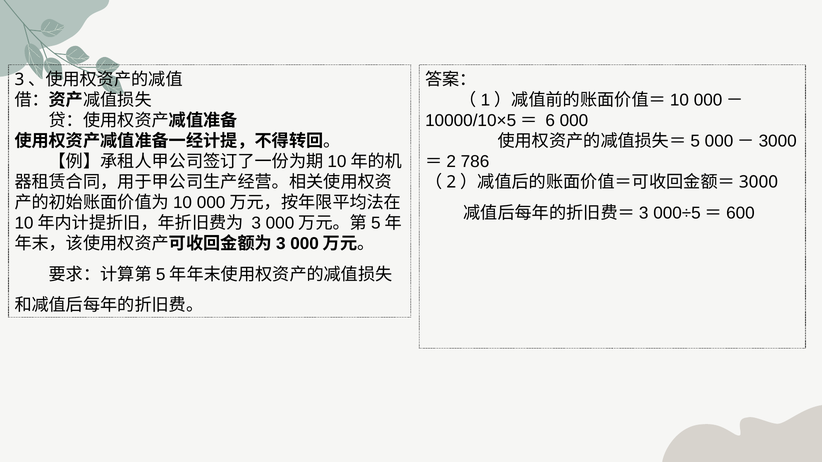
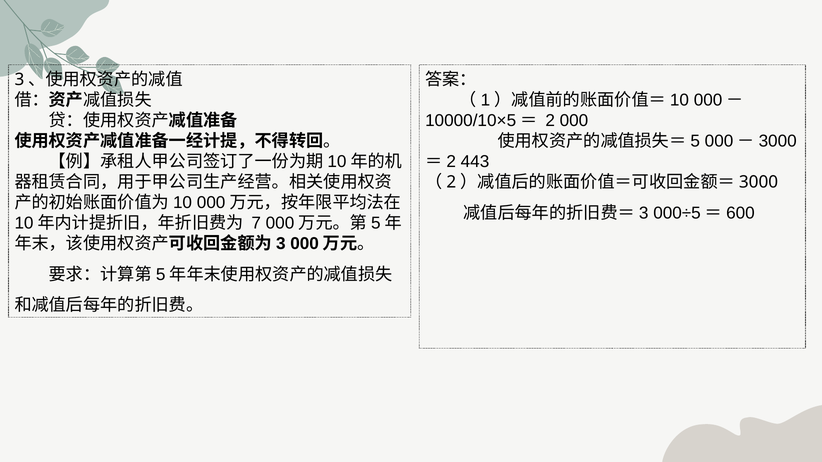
6 at (550, 121): 6 -> 2
786: 786 -> 443
3 at (256, 223): 3 -> 7
